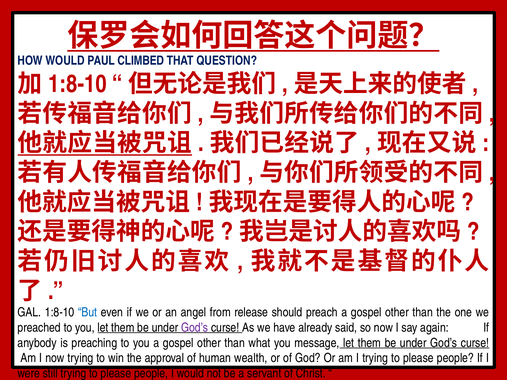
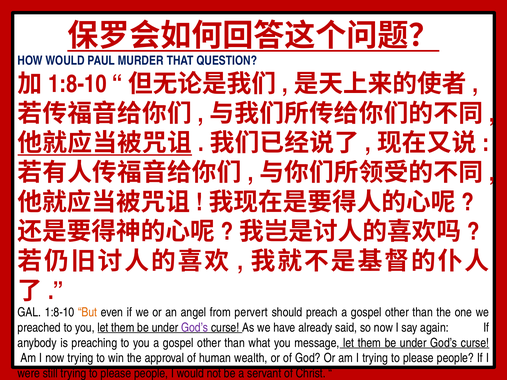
CLIMBED: CLIMBED -> MURDER
But colour: blue -> orange
release: release -> pervert
